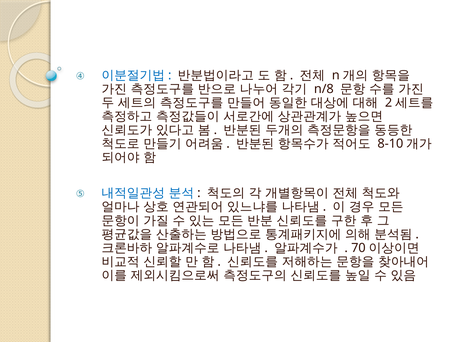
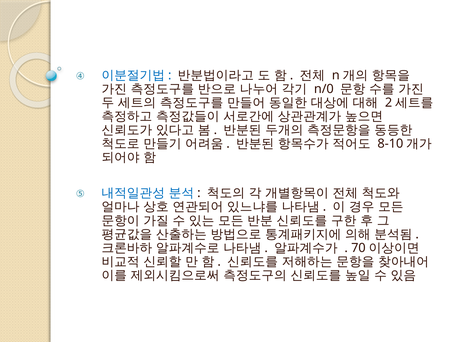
n/8: n/8 -> n/0
